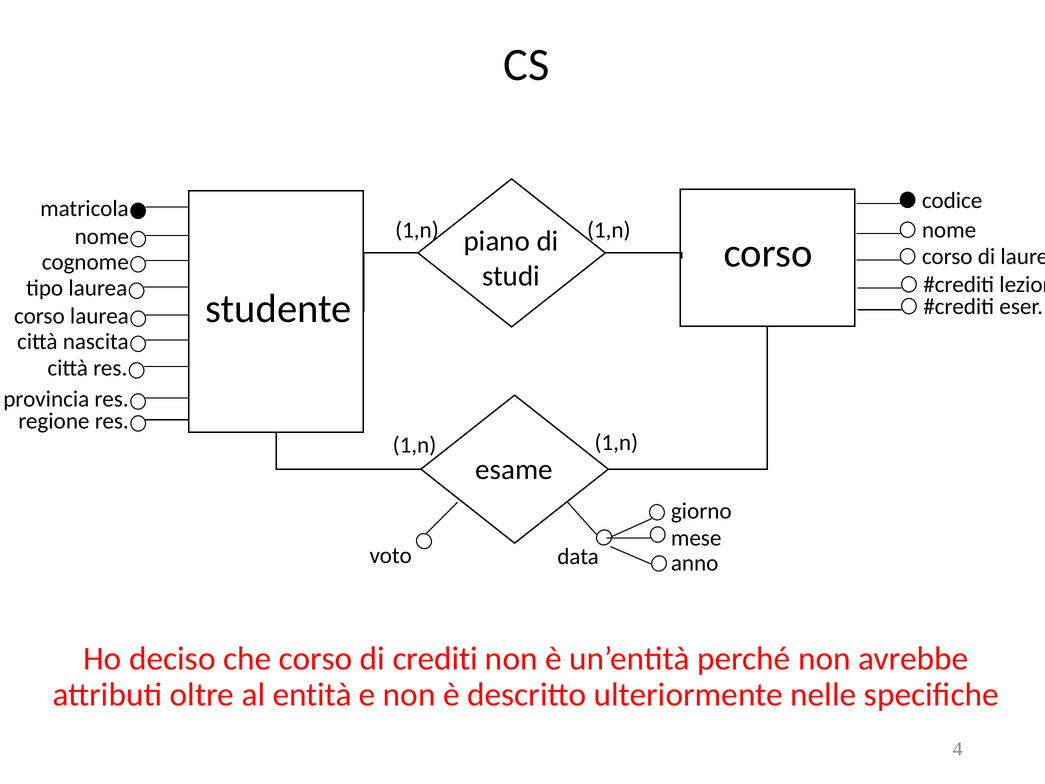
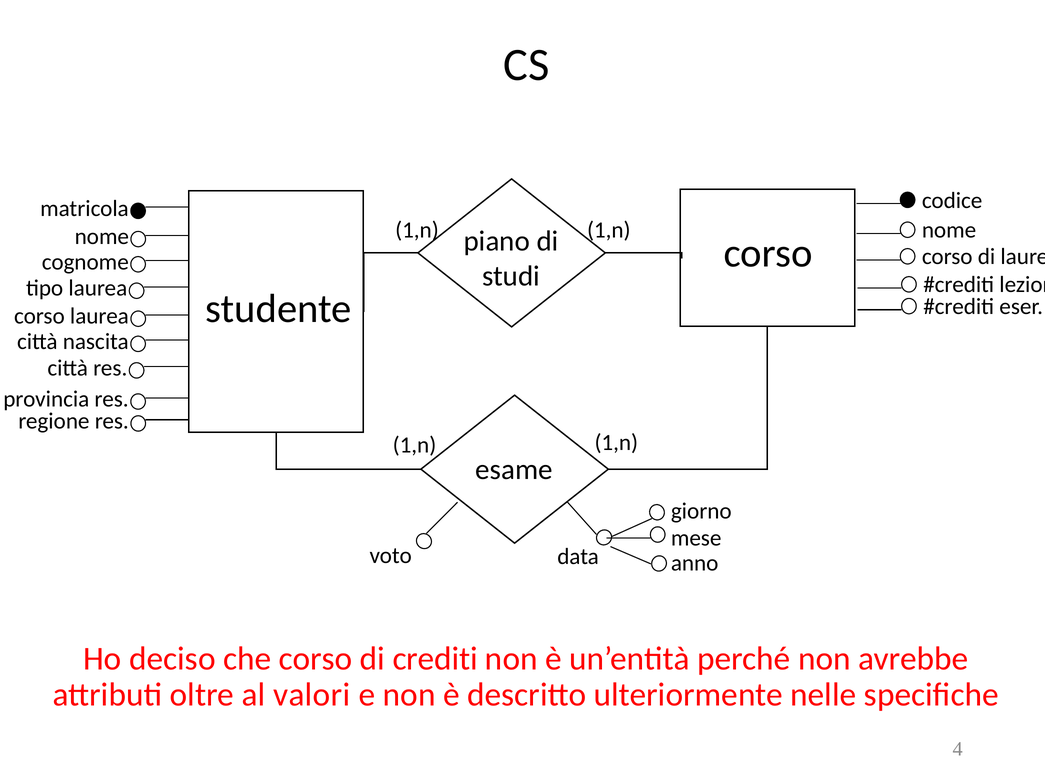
entità: entità -> valori
